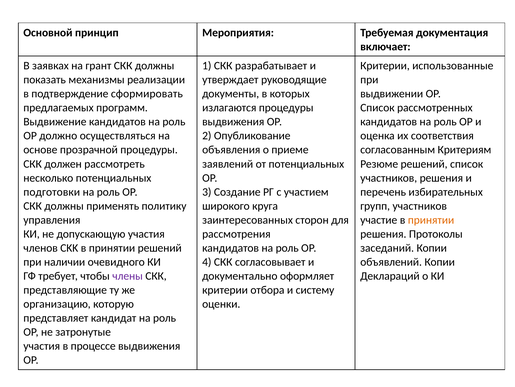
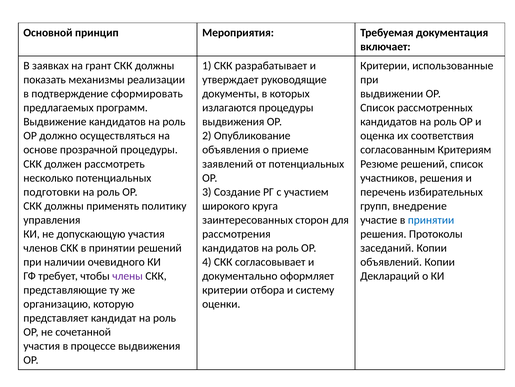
групп участников: участников -> внедрение
принятии at (431, 220) colour: orange -> blue
затронутые: затронутые -> сочетанной
